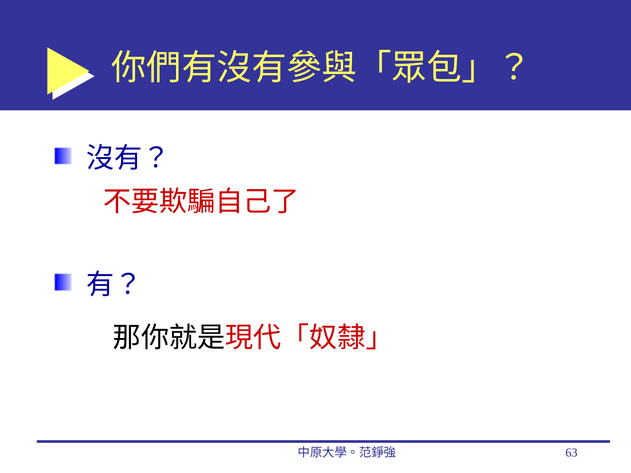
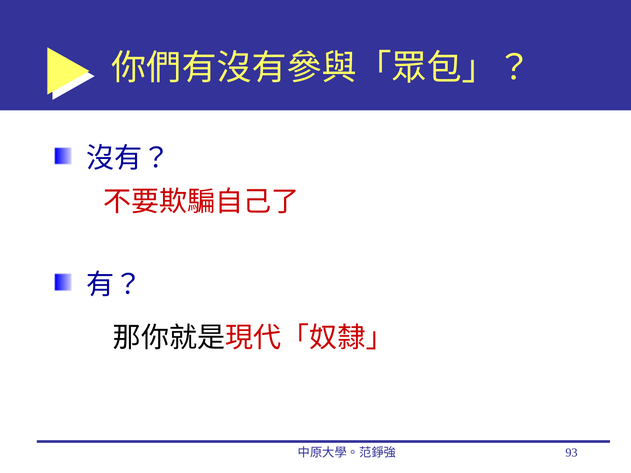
63: 63 -> 93
